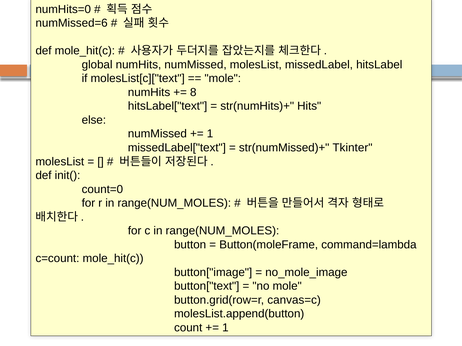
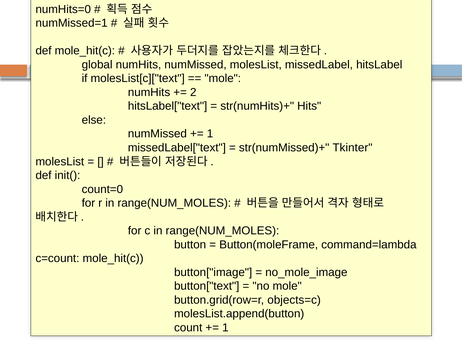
numMissed=6: numMissed=6 -> numMissed=1
8: 8 -> 2
canvas=c: canvas=c -> objects=c
